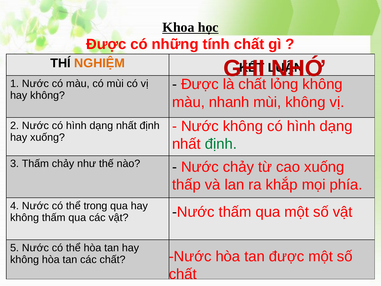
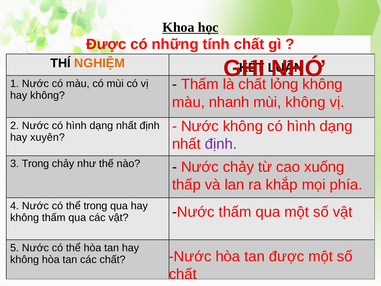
Được at (200, 84): Được -> Thấm
hay xuống: xuống -> xuyên
định at (221, 144) colour: green -> purple
3 Thấm: Thấm -> Trong
